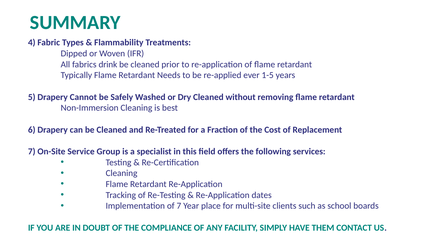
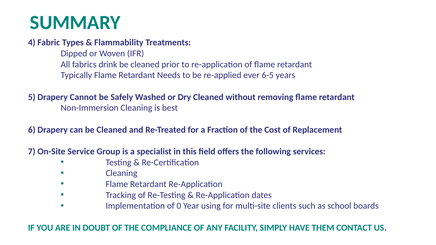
1-5: 1-5 -> 6-5
of 7: 7 -> 0
place: place -> using
